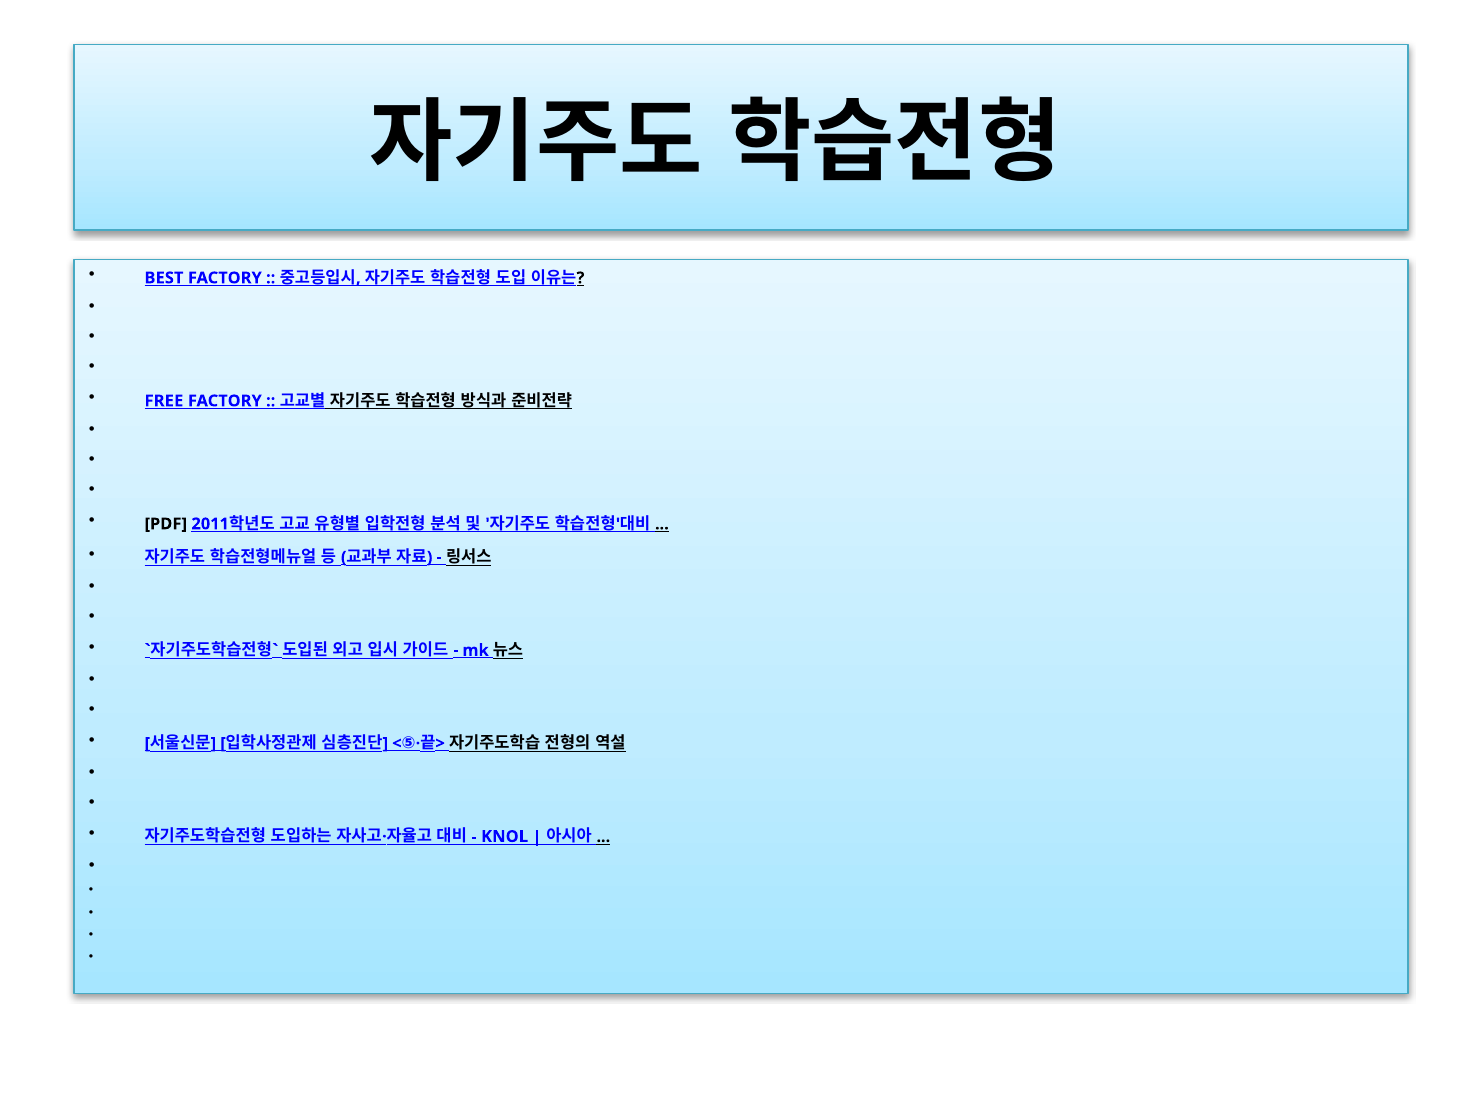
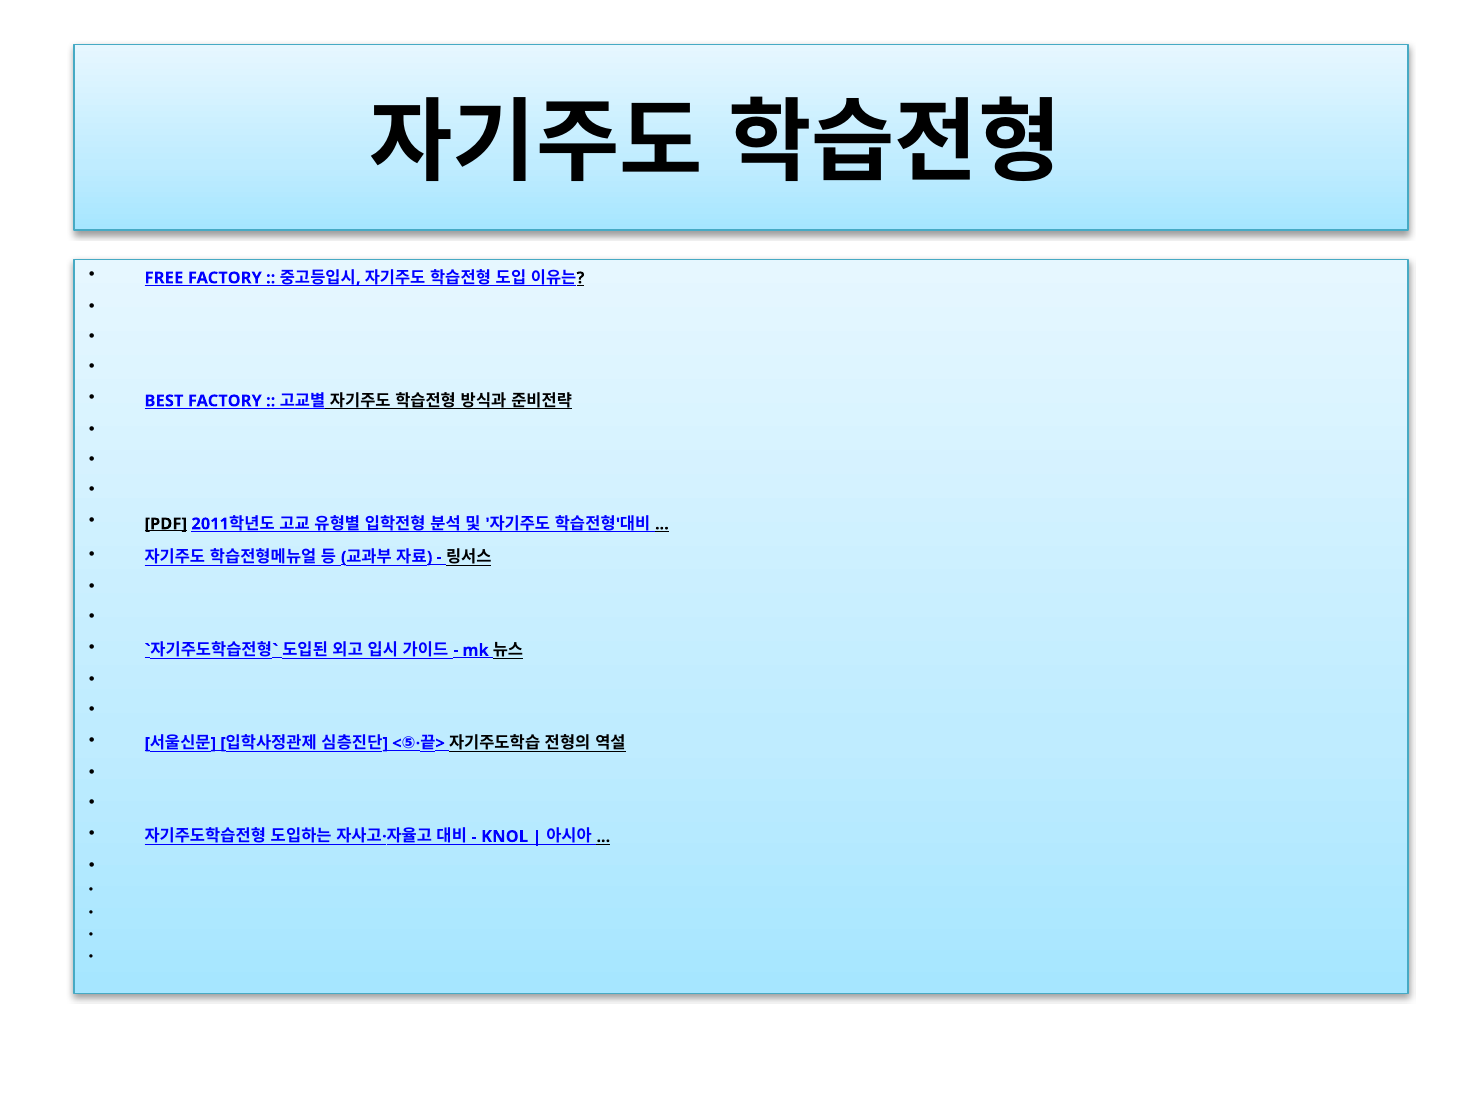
BEST: BEST -> FREE
FREE: FREE -> BEST
PDF underline: none -> present
